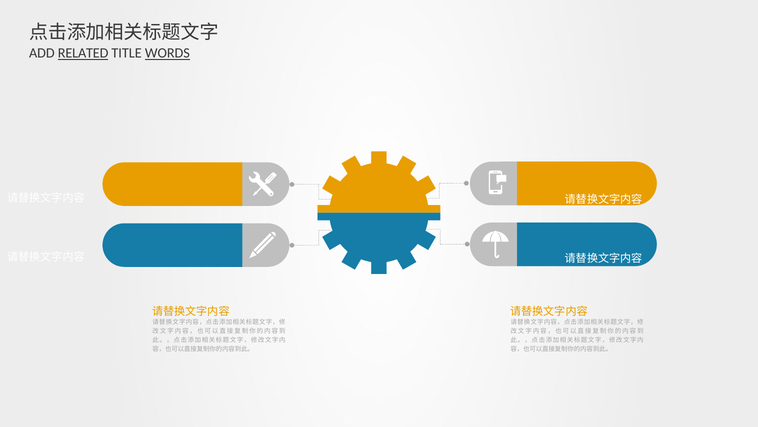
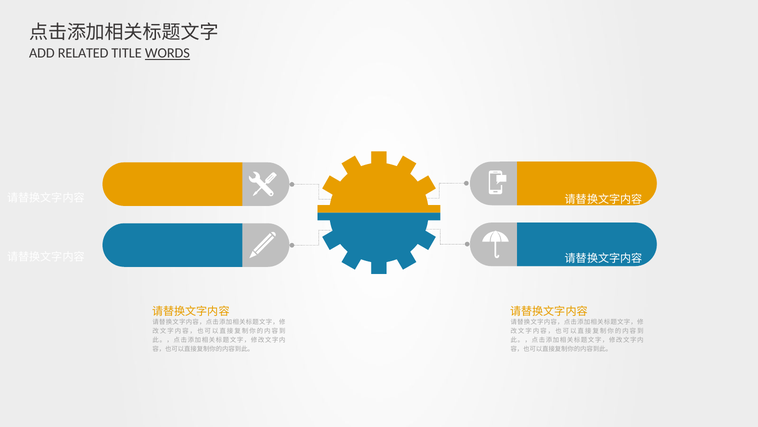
RELATED underline: present -> none
